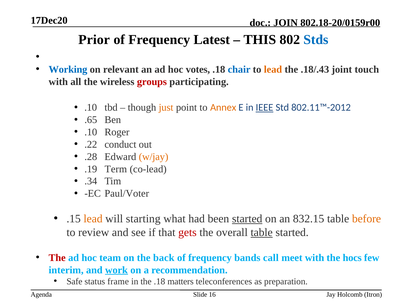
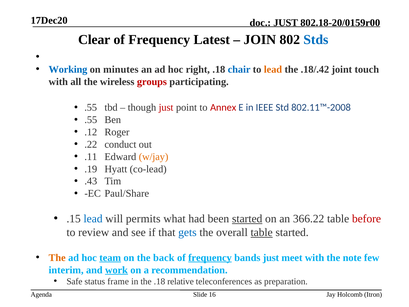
JOIN at (286, 23): JOIN -> JUST
Prior: Prior -> Clear
THIS: THIS -> JOIN
relevant: relevant -> minutes
votes: votes -> right
.18/.43: .18/.43 -> .18/.42
.10 at (91, 107): .10 -> .55
just at (166, 107) colour: orange -> red
Annex colour: orange -> red
IEEE underline: present -> none
802.11™-2012: 802.11™-2012 -> 802.11™-2008
.65 at (91, 120): .65 -> .55
.10 at (91, 132): .10 -> .12
.28: .28 -> .11
Term: Term -> Hyatt
.34: .34 -> .43
Paul/Voter: Paul/Voter -> Paul/Share
lead at (93, 219) colour: orange -> blue
starting: starting -> permits
832.15: 832.15 -> 366.22
before colour: orange -> red
gets colour: red -> blue
The at (57, 257) colour: red -> orange
team underline: none -> present
frequency at (210, 257) underline: none -> present
bands call: call -> just
hocs: hocs -> note
matters: matters -> relative
